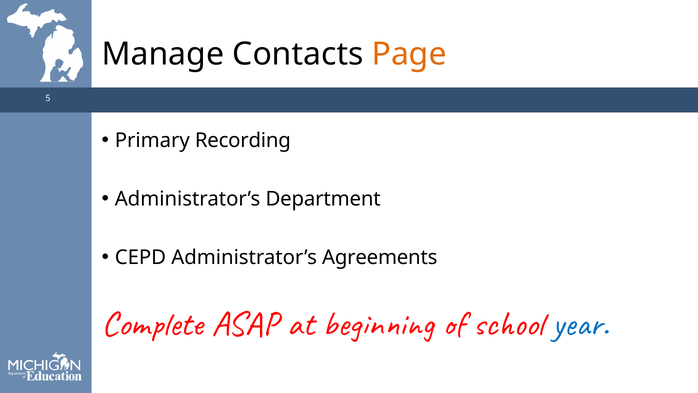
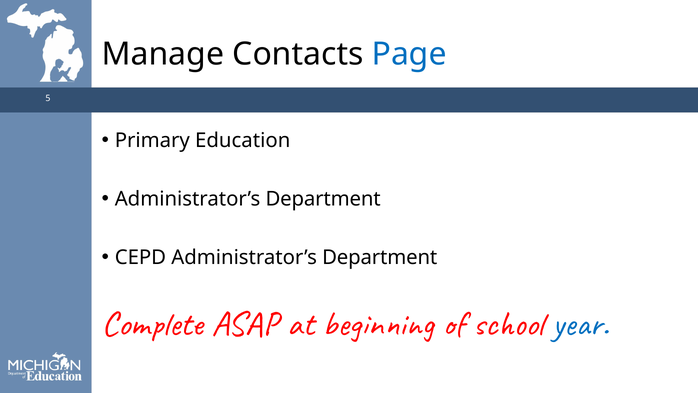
Page colour: orange -> blue
Recording: Recording -> Education
CEPD Administrator’s Agreements: Agreements -> Department
